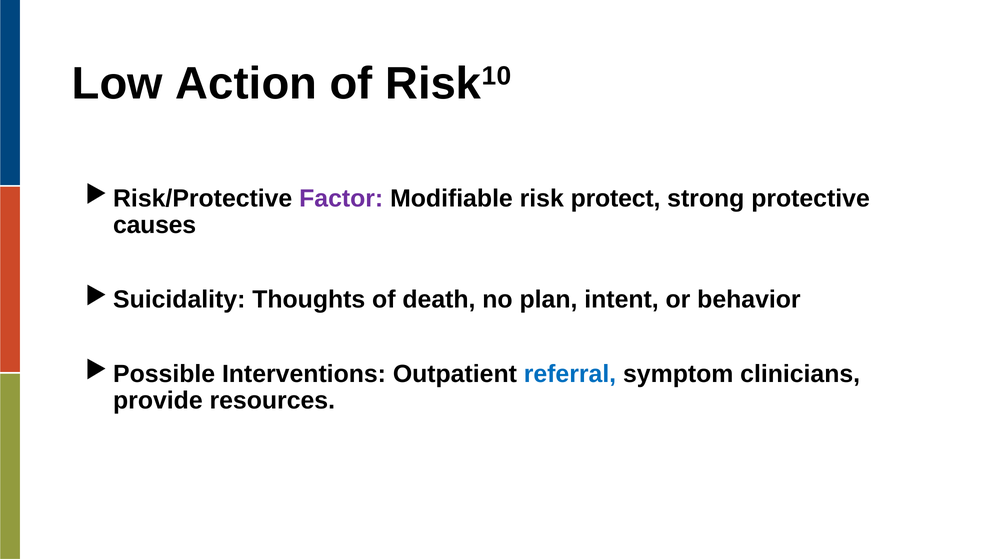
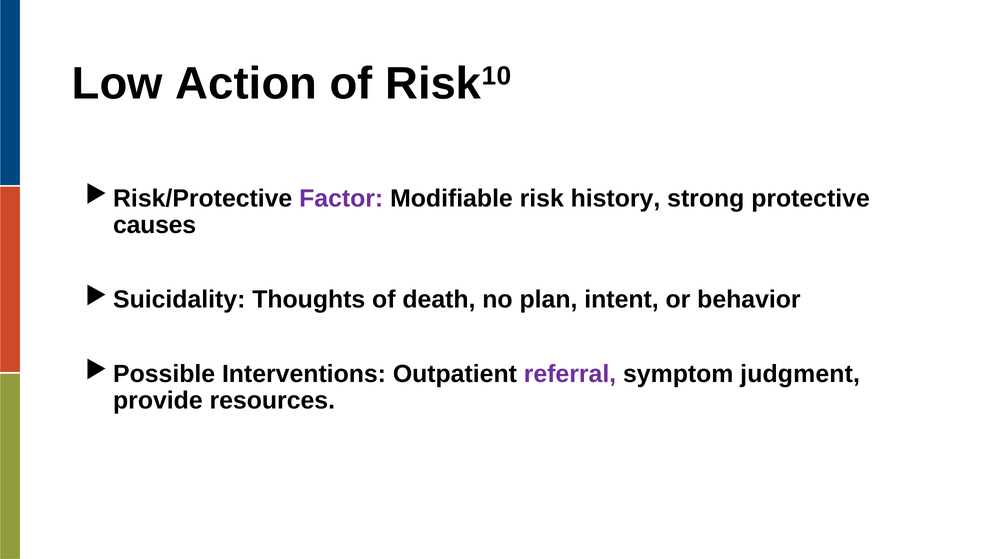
protect: protect -> history
referral colour: blue -> purple
clinicians: clinicians -> judgment
